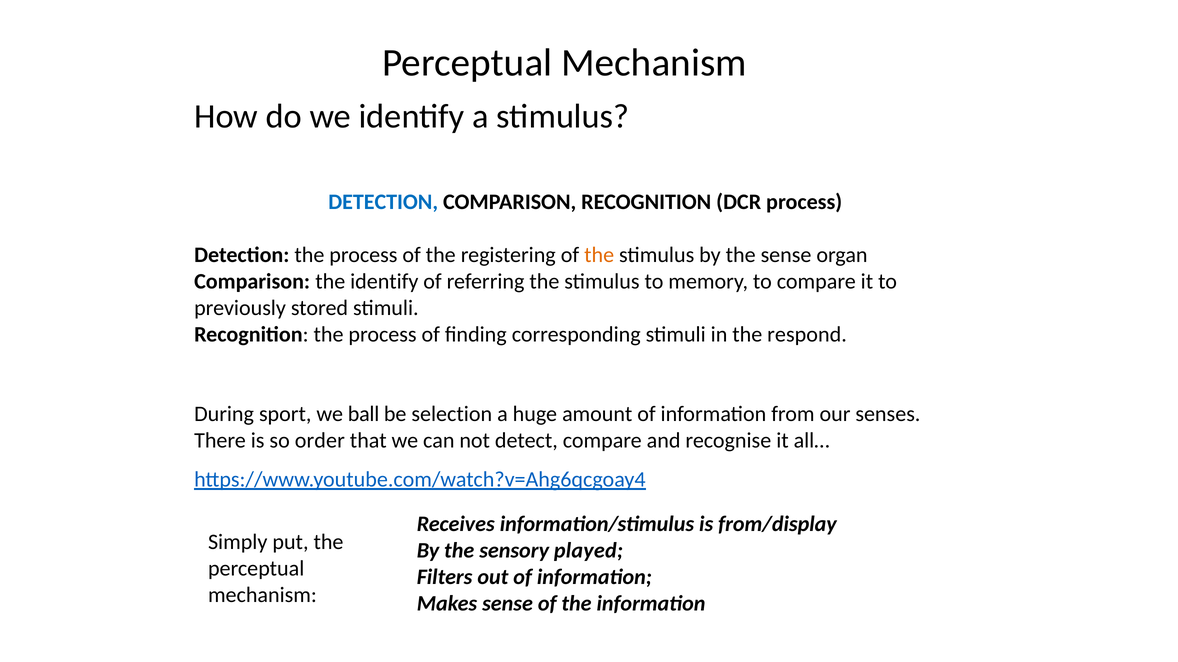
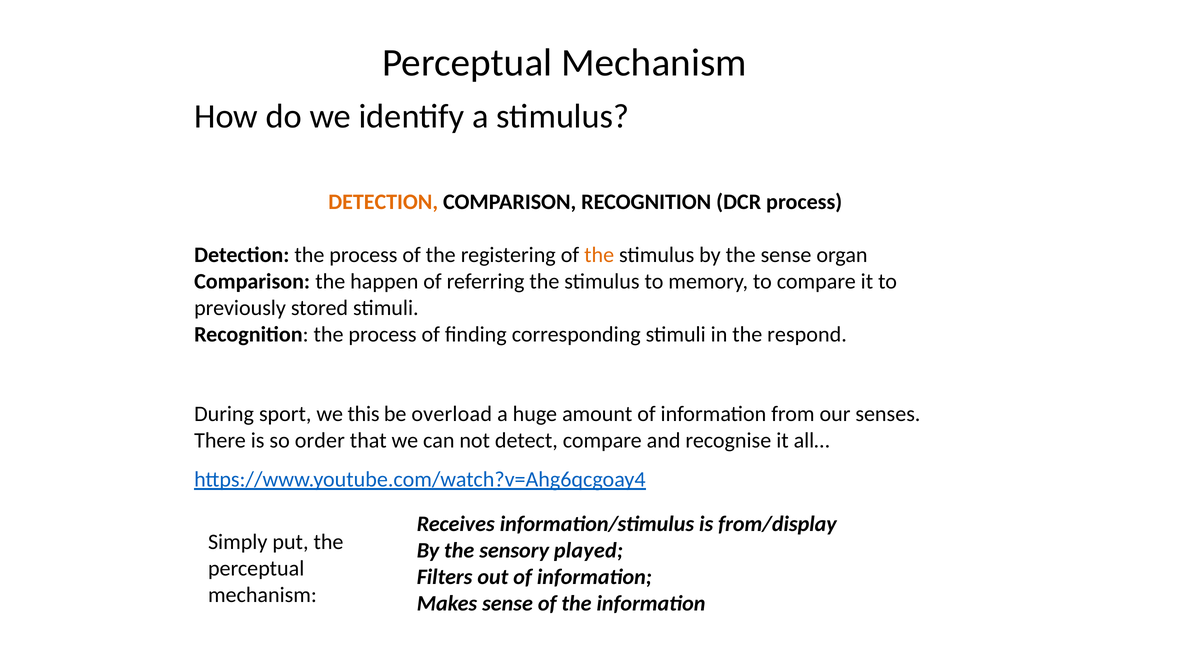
DETECTION at (383, 202) colour: blue -> orange
the identify: identify -> happen
ball: ball -> this
selection: selection -> overload
